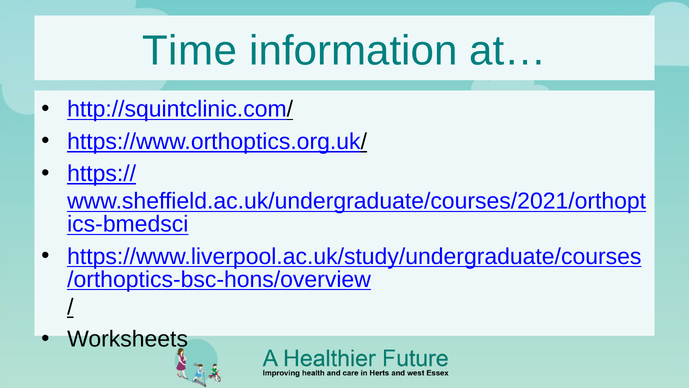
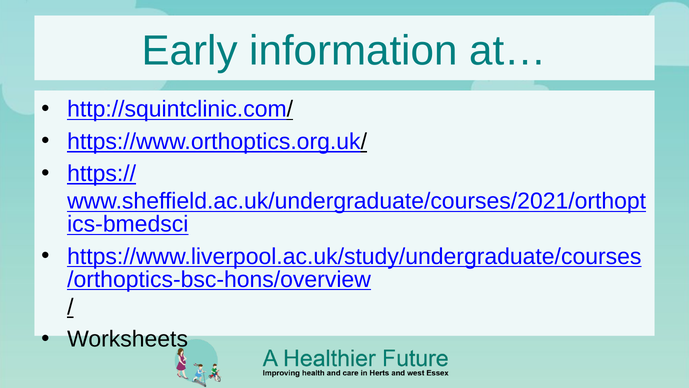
Time: Time -> Early
